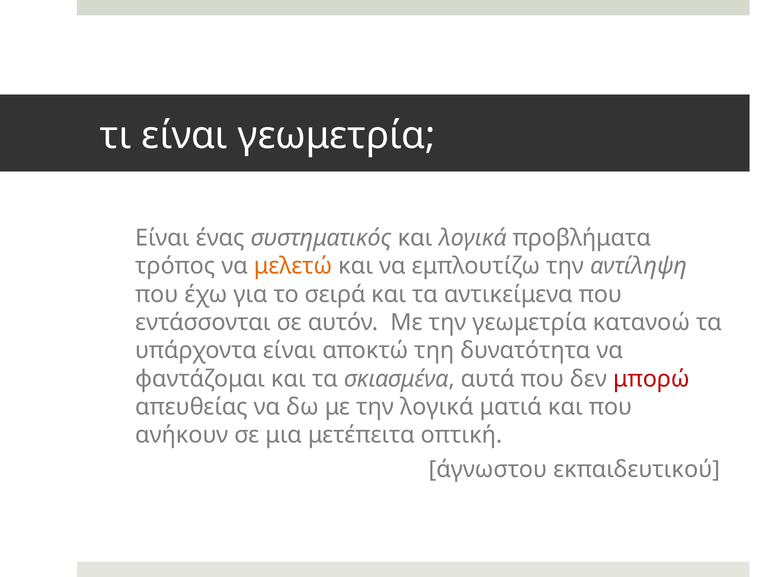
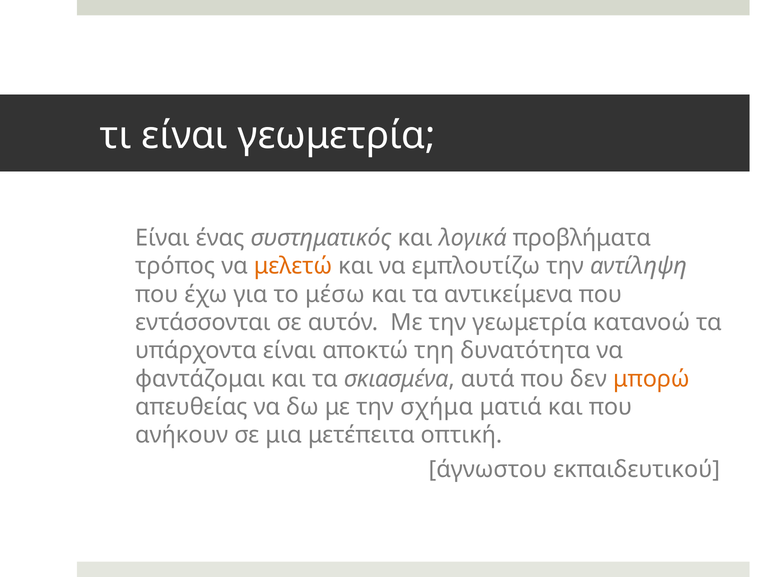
σειρά: σειρά -> μέσω
μπορώ colour: red -> orange
την λογικά: λογικά -> σχήμα
